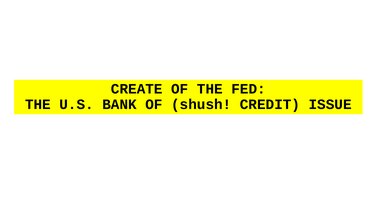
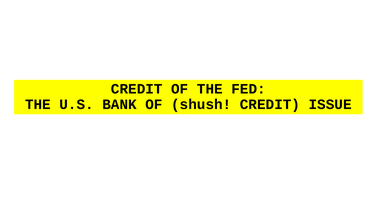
CREATE at (137, 89): CREATE -> CREDIT
